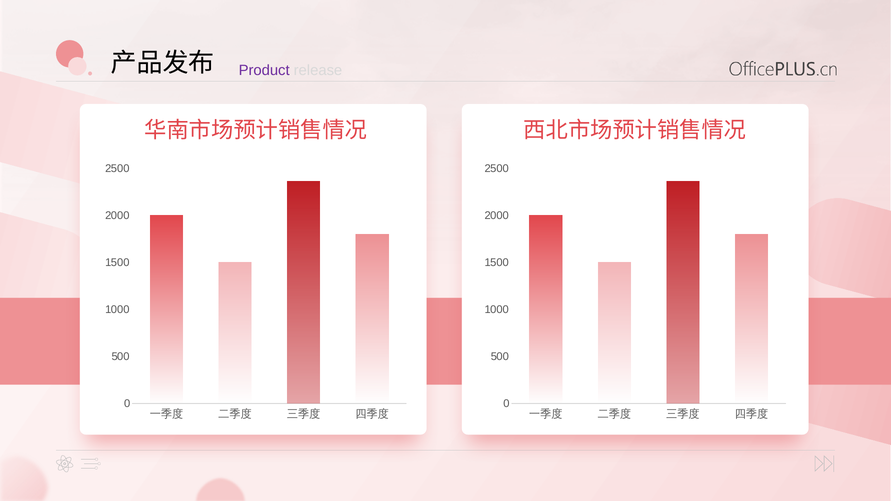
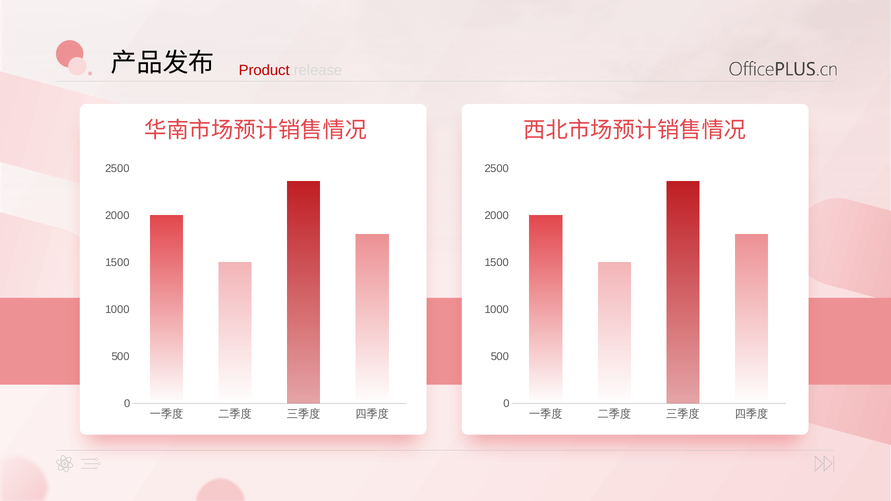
Product colour: purple -> red
